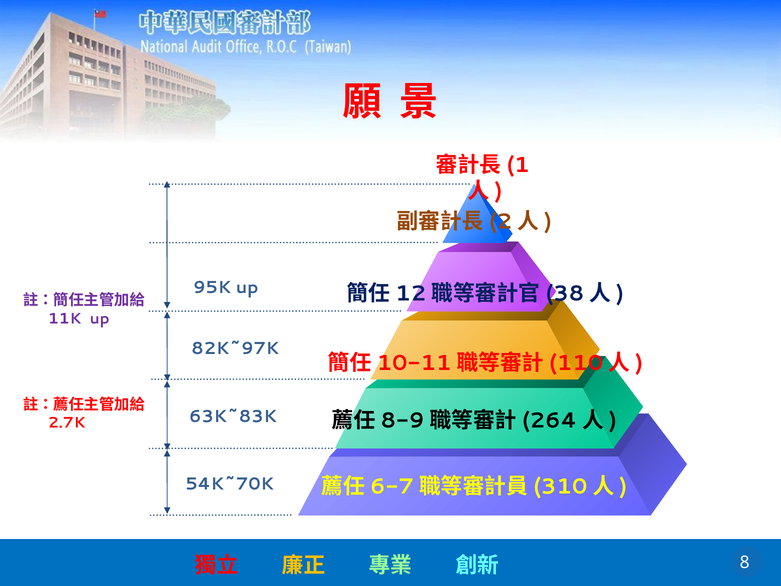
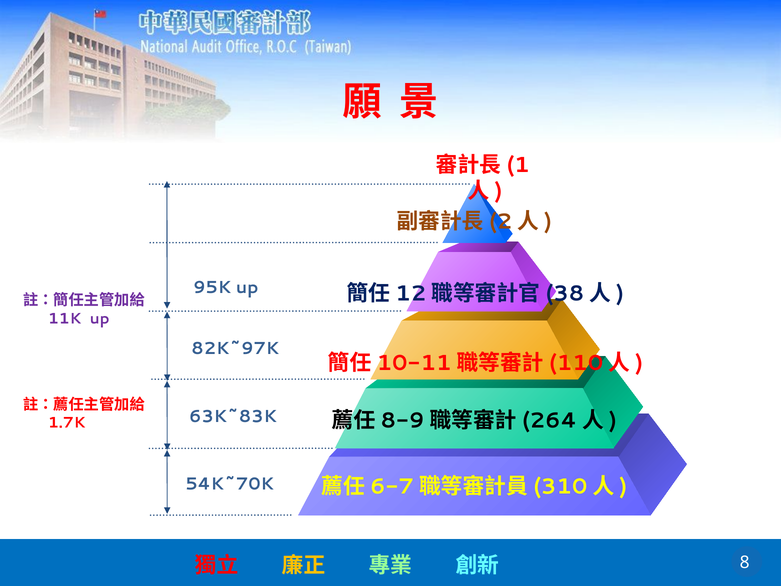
2.7K: 2.7K -> 1.7K
